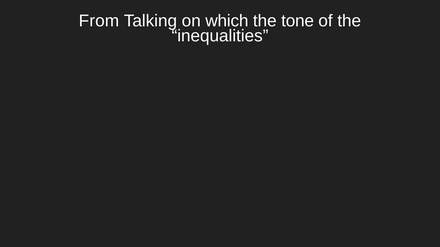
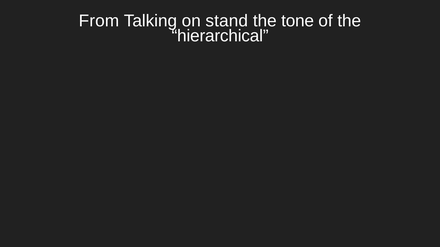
which: which -> stand
inequalities: inequalities -> hierarchical
